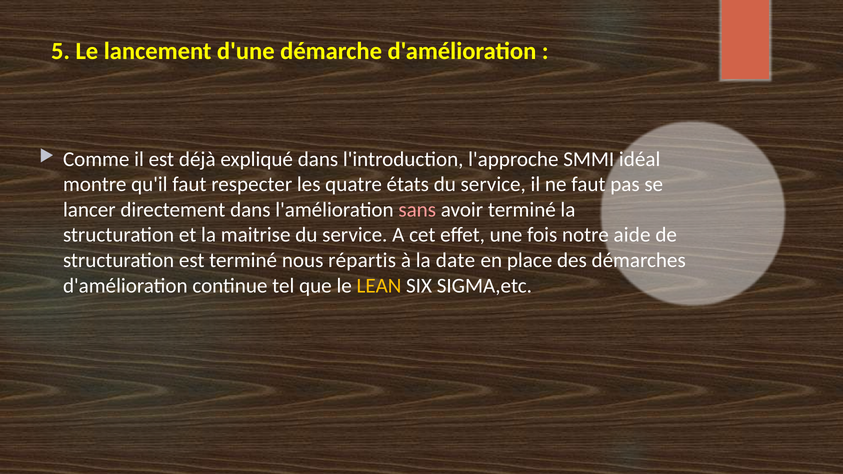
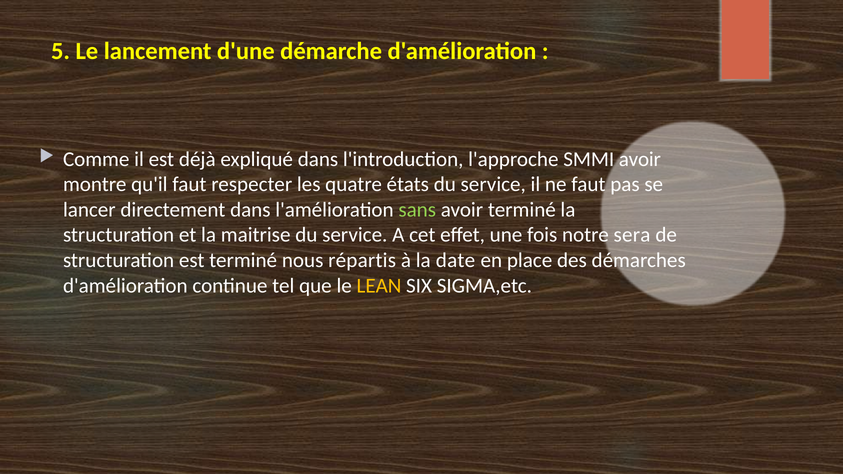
SMMI idéal: idéal -> avoir
sans colour: pink -> light green
aide: aide -> sera
